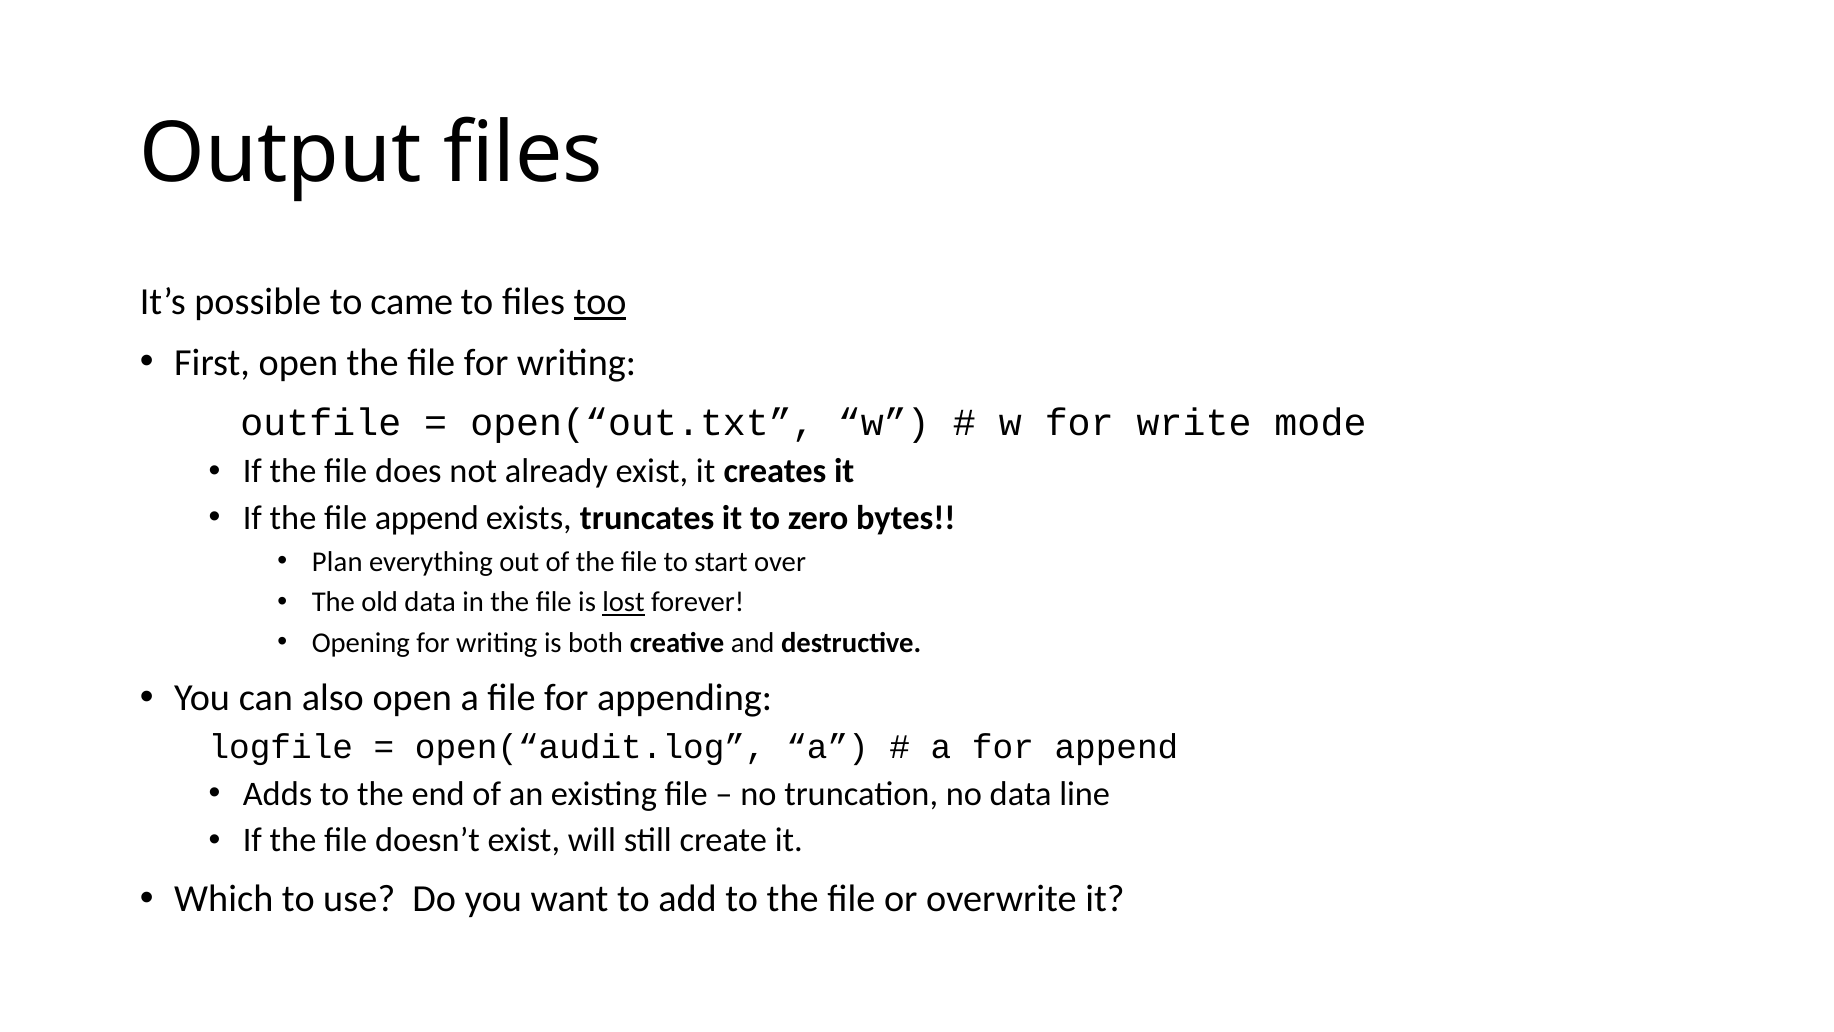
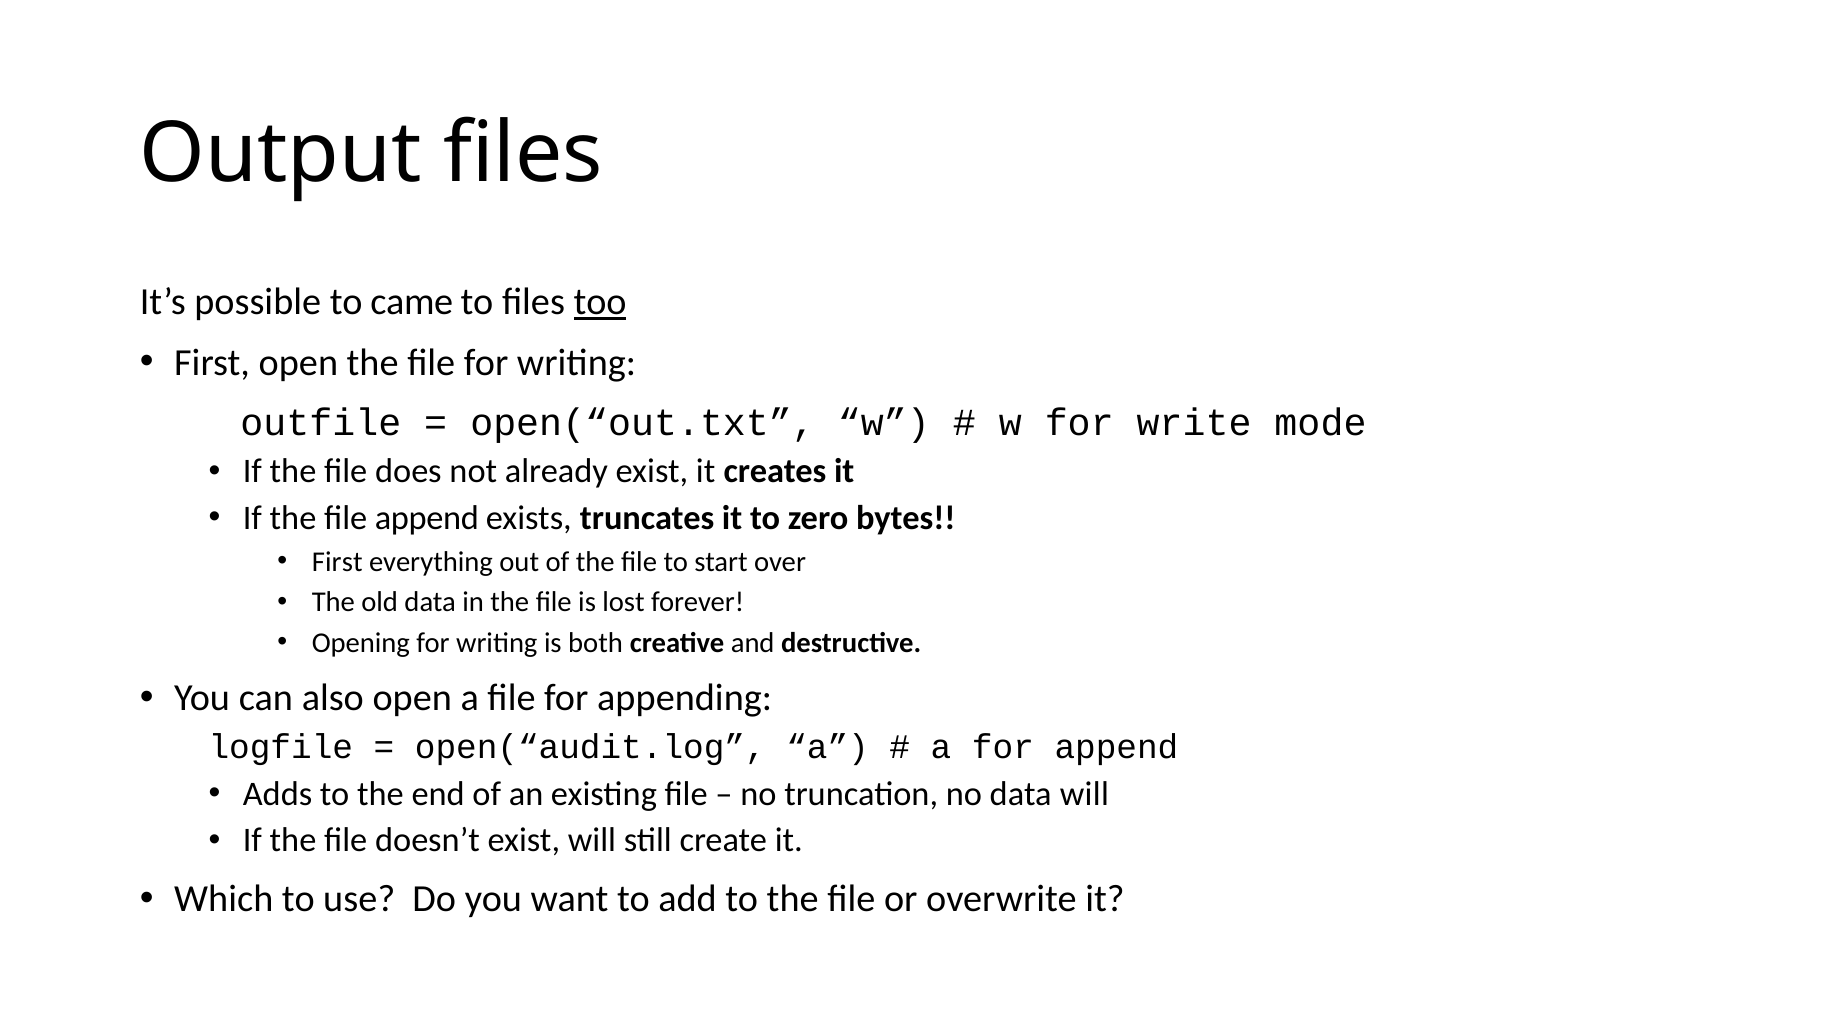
Plan at (337, 562): Plan -> First
lost underline: present -> none
data line: line -> will
